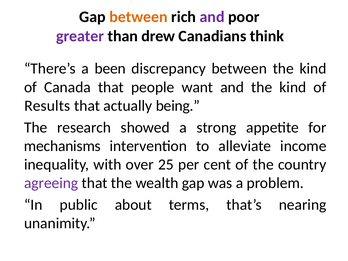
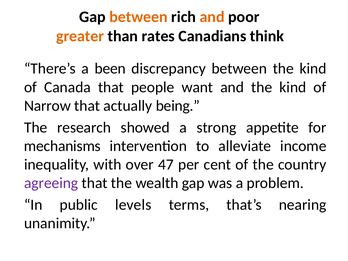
and at (212, 17) colour: purple -> orange
greater colour: purple -> orange
drew: drew -> rates
Results: Results -> Narrow
25: 25 -> 47
about: about -> levels
